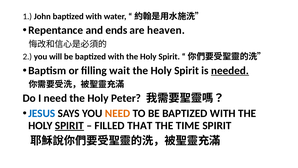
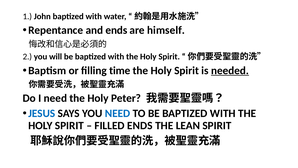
heaven: heaven -> himself
wait: wait -> time
NEED at (118, 113) colour: orange -> blue
SPIRIT at (69, 125) underline: present -> none
FILLED THAT: THAT -> ENDS
TIME: TIME -> LEAN
